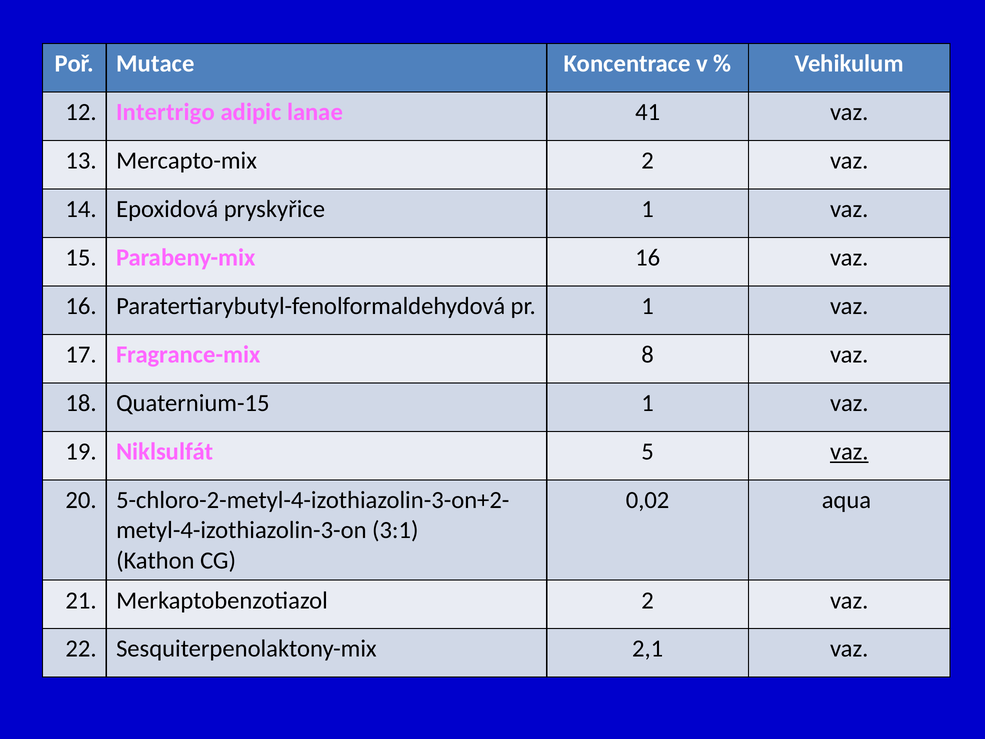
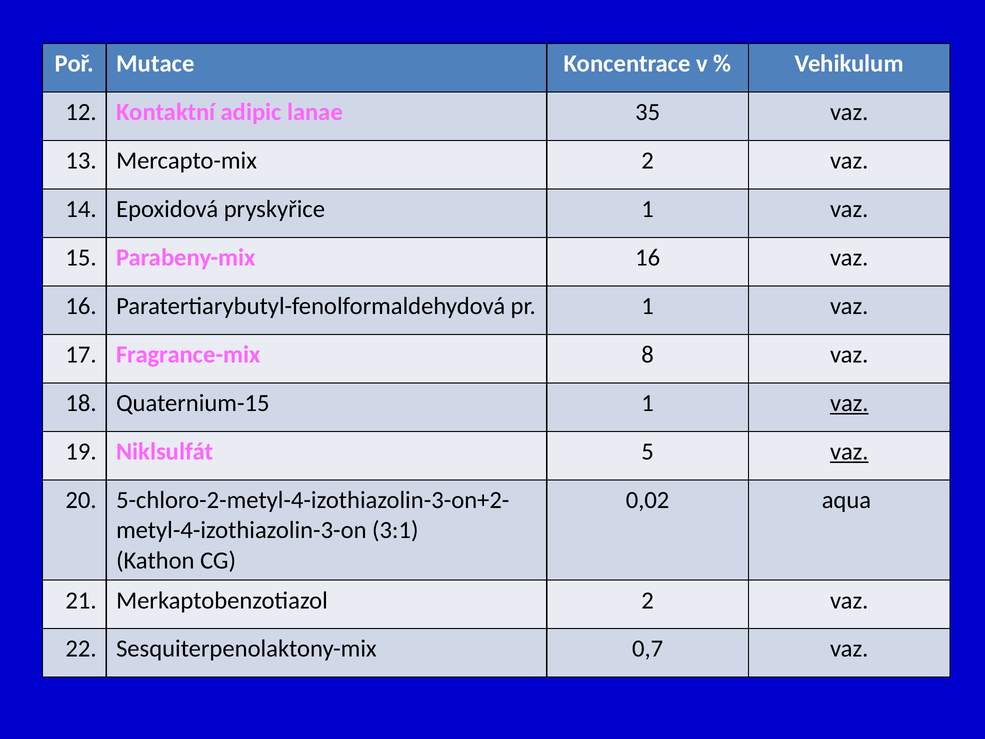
Intertrigo: Intertrigo -> Kontaktní
41: 41 -> 35
vaz at (849, 403) underline: none -> present
2,1: 2,1 -> 0,7
